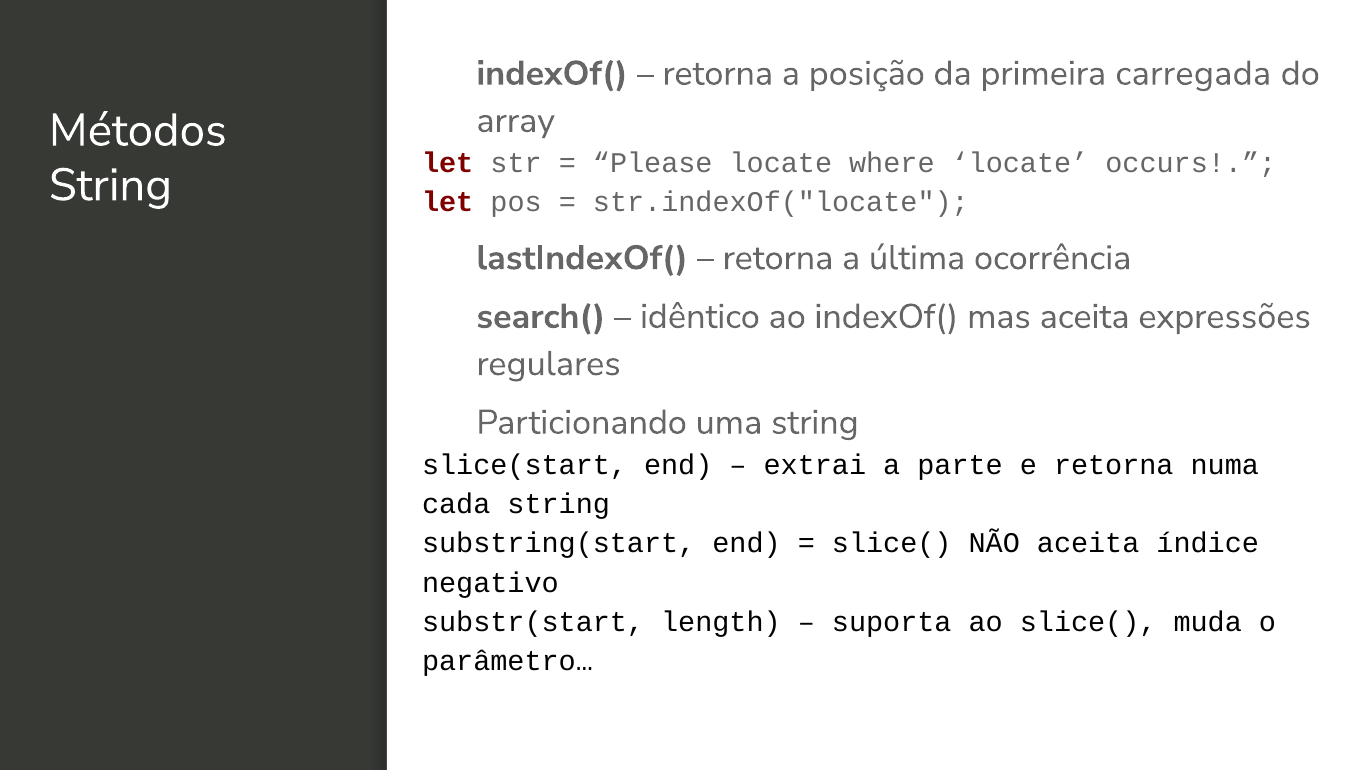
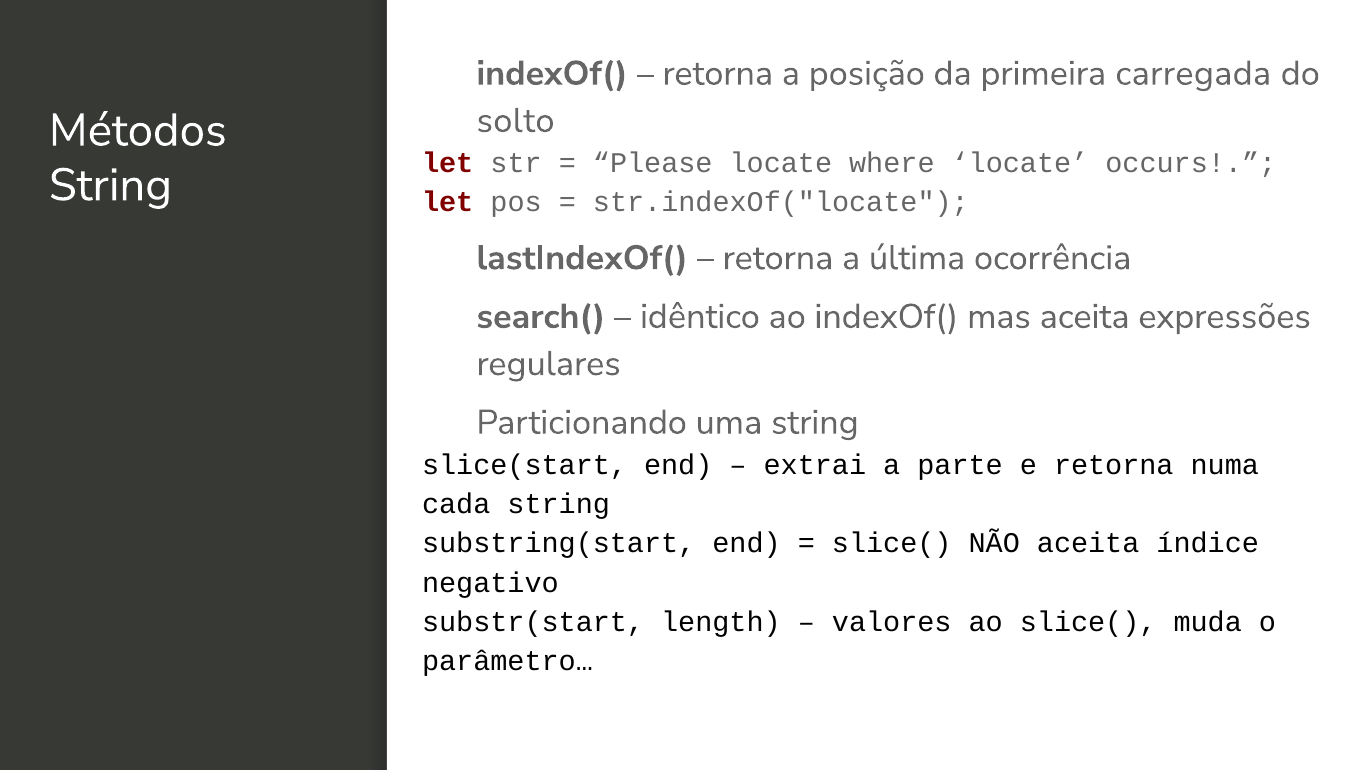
array: array -> solto
suporta: suporta -> valores
